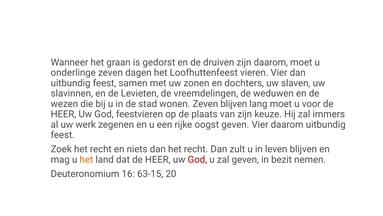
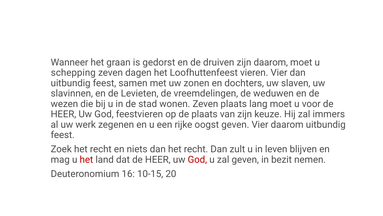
onderlinge: onderlinge -> schepping
Zeven blijven: blijven -> plaats
het at (86, 159) colour: orange -> red
63-15: 63-15 -> 10-15
